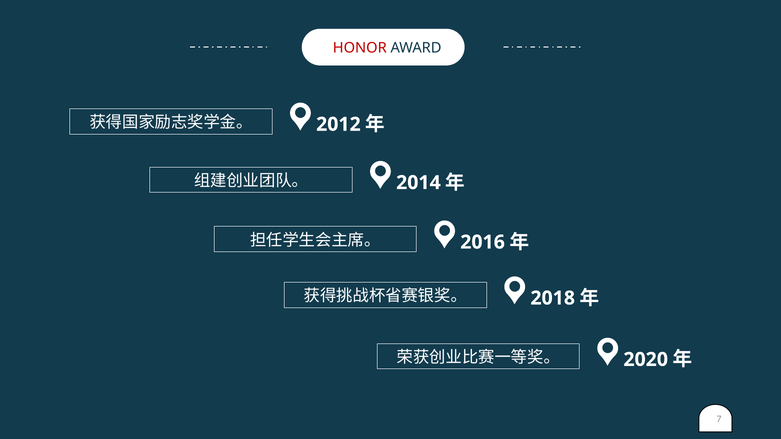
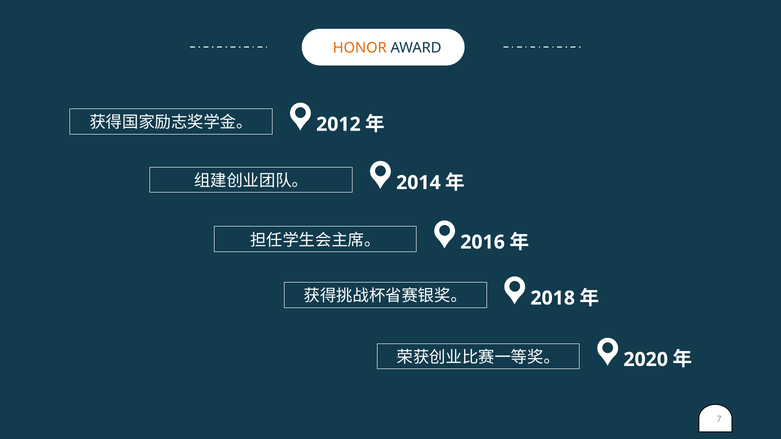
HONOR colour: red -> orange
